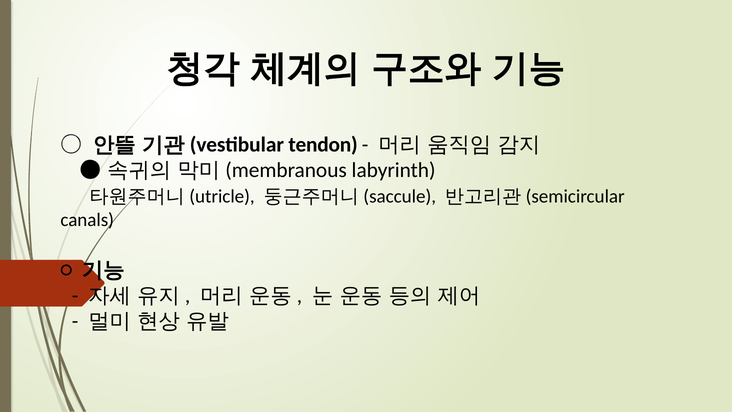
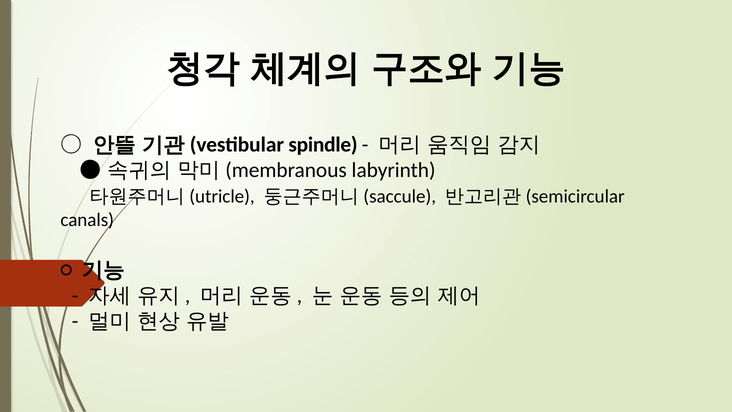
tendon: tendon -> spindle
